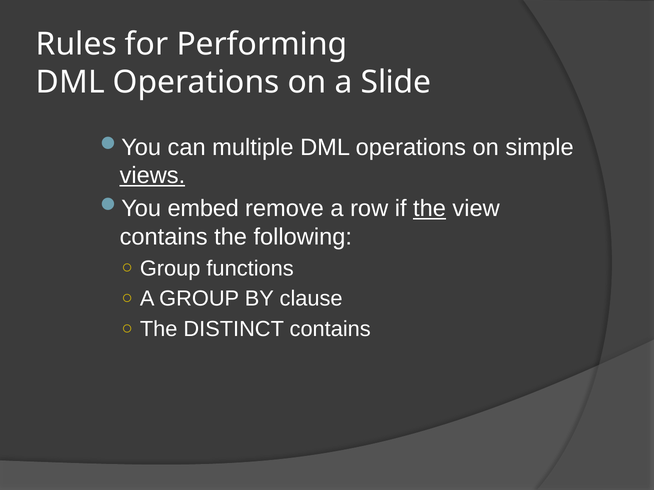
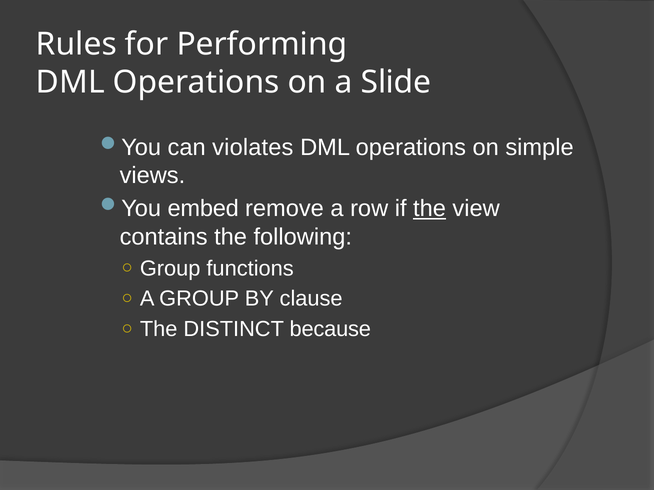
multiple: multiple -> violates
views underline: present -> none
DISTINCT contains: contains -> because
